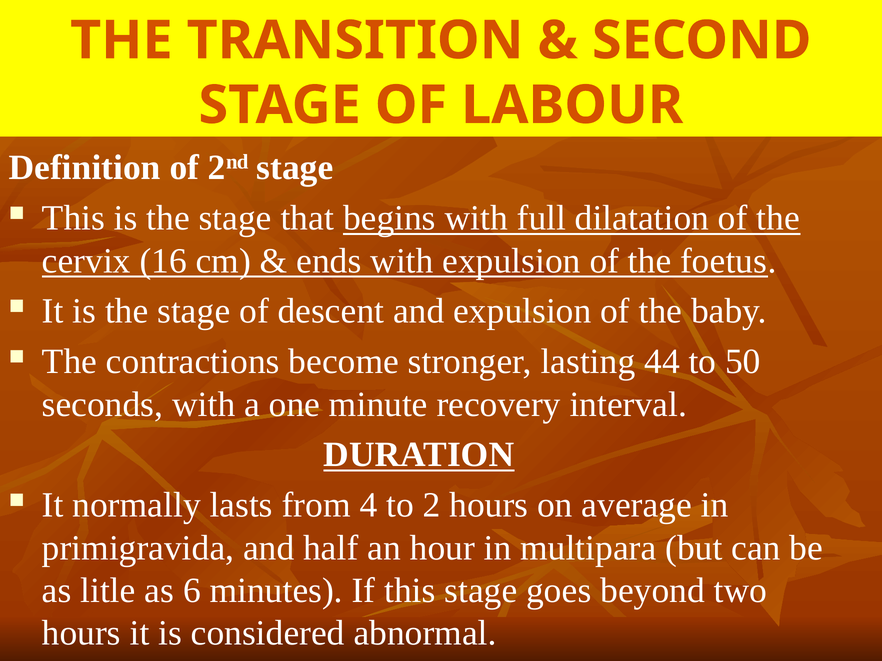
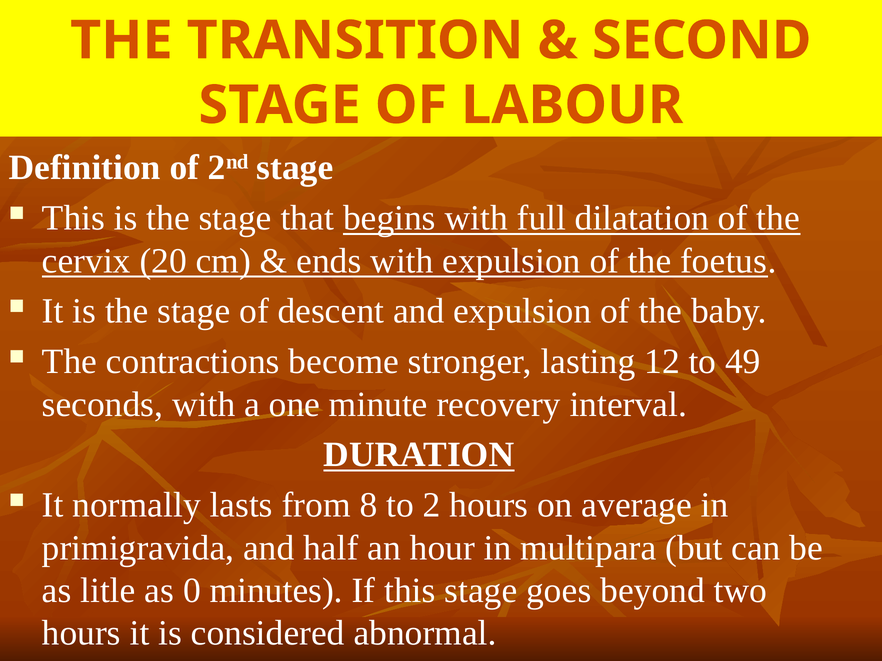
16: 16 -> 20
44: 44 -> 12
50: 50 -> 49
4: 4 -> 8
6: 6 -> 0
